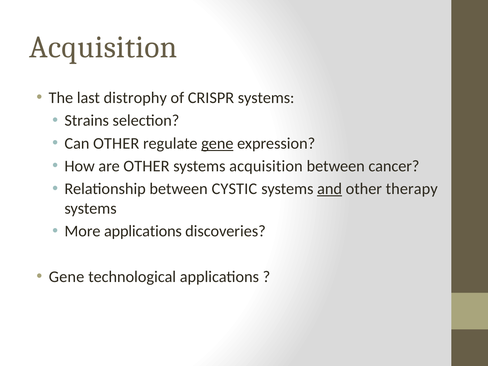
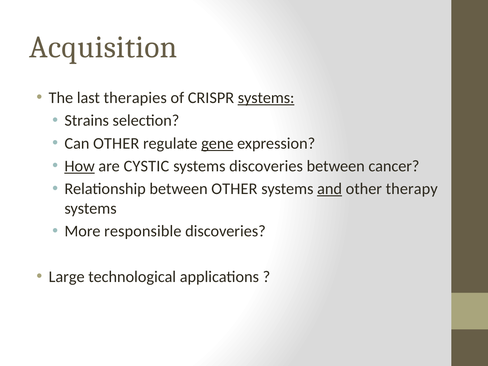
distrophy: distrophy -> therapies
systems at (266, 98) underline: none -> present
How underline: none -> present
are OTHER: OTHER -> CYSTIC
systems acquisition: acquisition -> discoveries
between CYSTIC: CYSTIC -> OTHER
More applications: applications -> responsible
Gene at (67, 277): Gene -> Large
